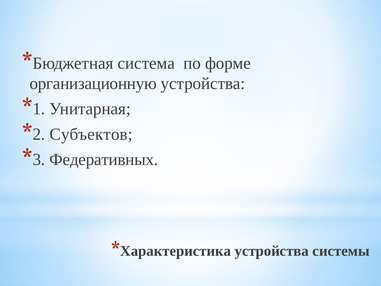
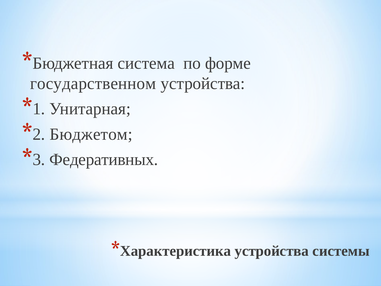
организационную: организационную -> государственном
Субъектов: Субъектов -> Бюджетом
